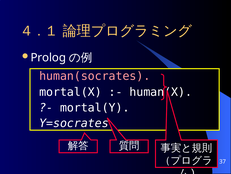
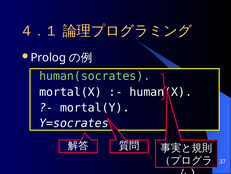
human(socrates colour: pink -> light green
